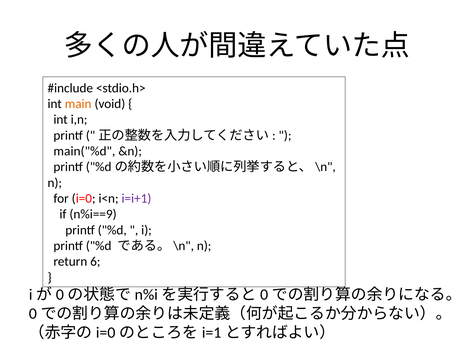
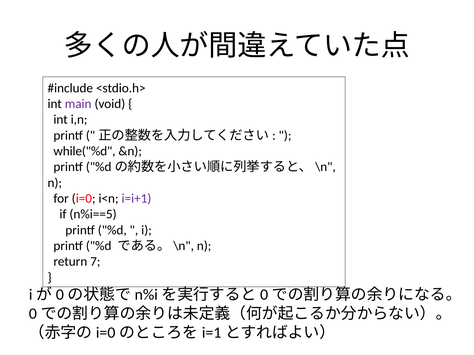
main colour: orange -> purple
main("%d: main("%d -> while("%d
n%i==9: n%i==9 -> n%i==5
6: 6 -> 7
